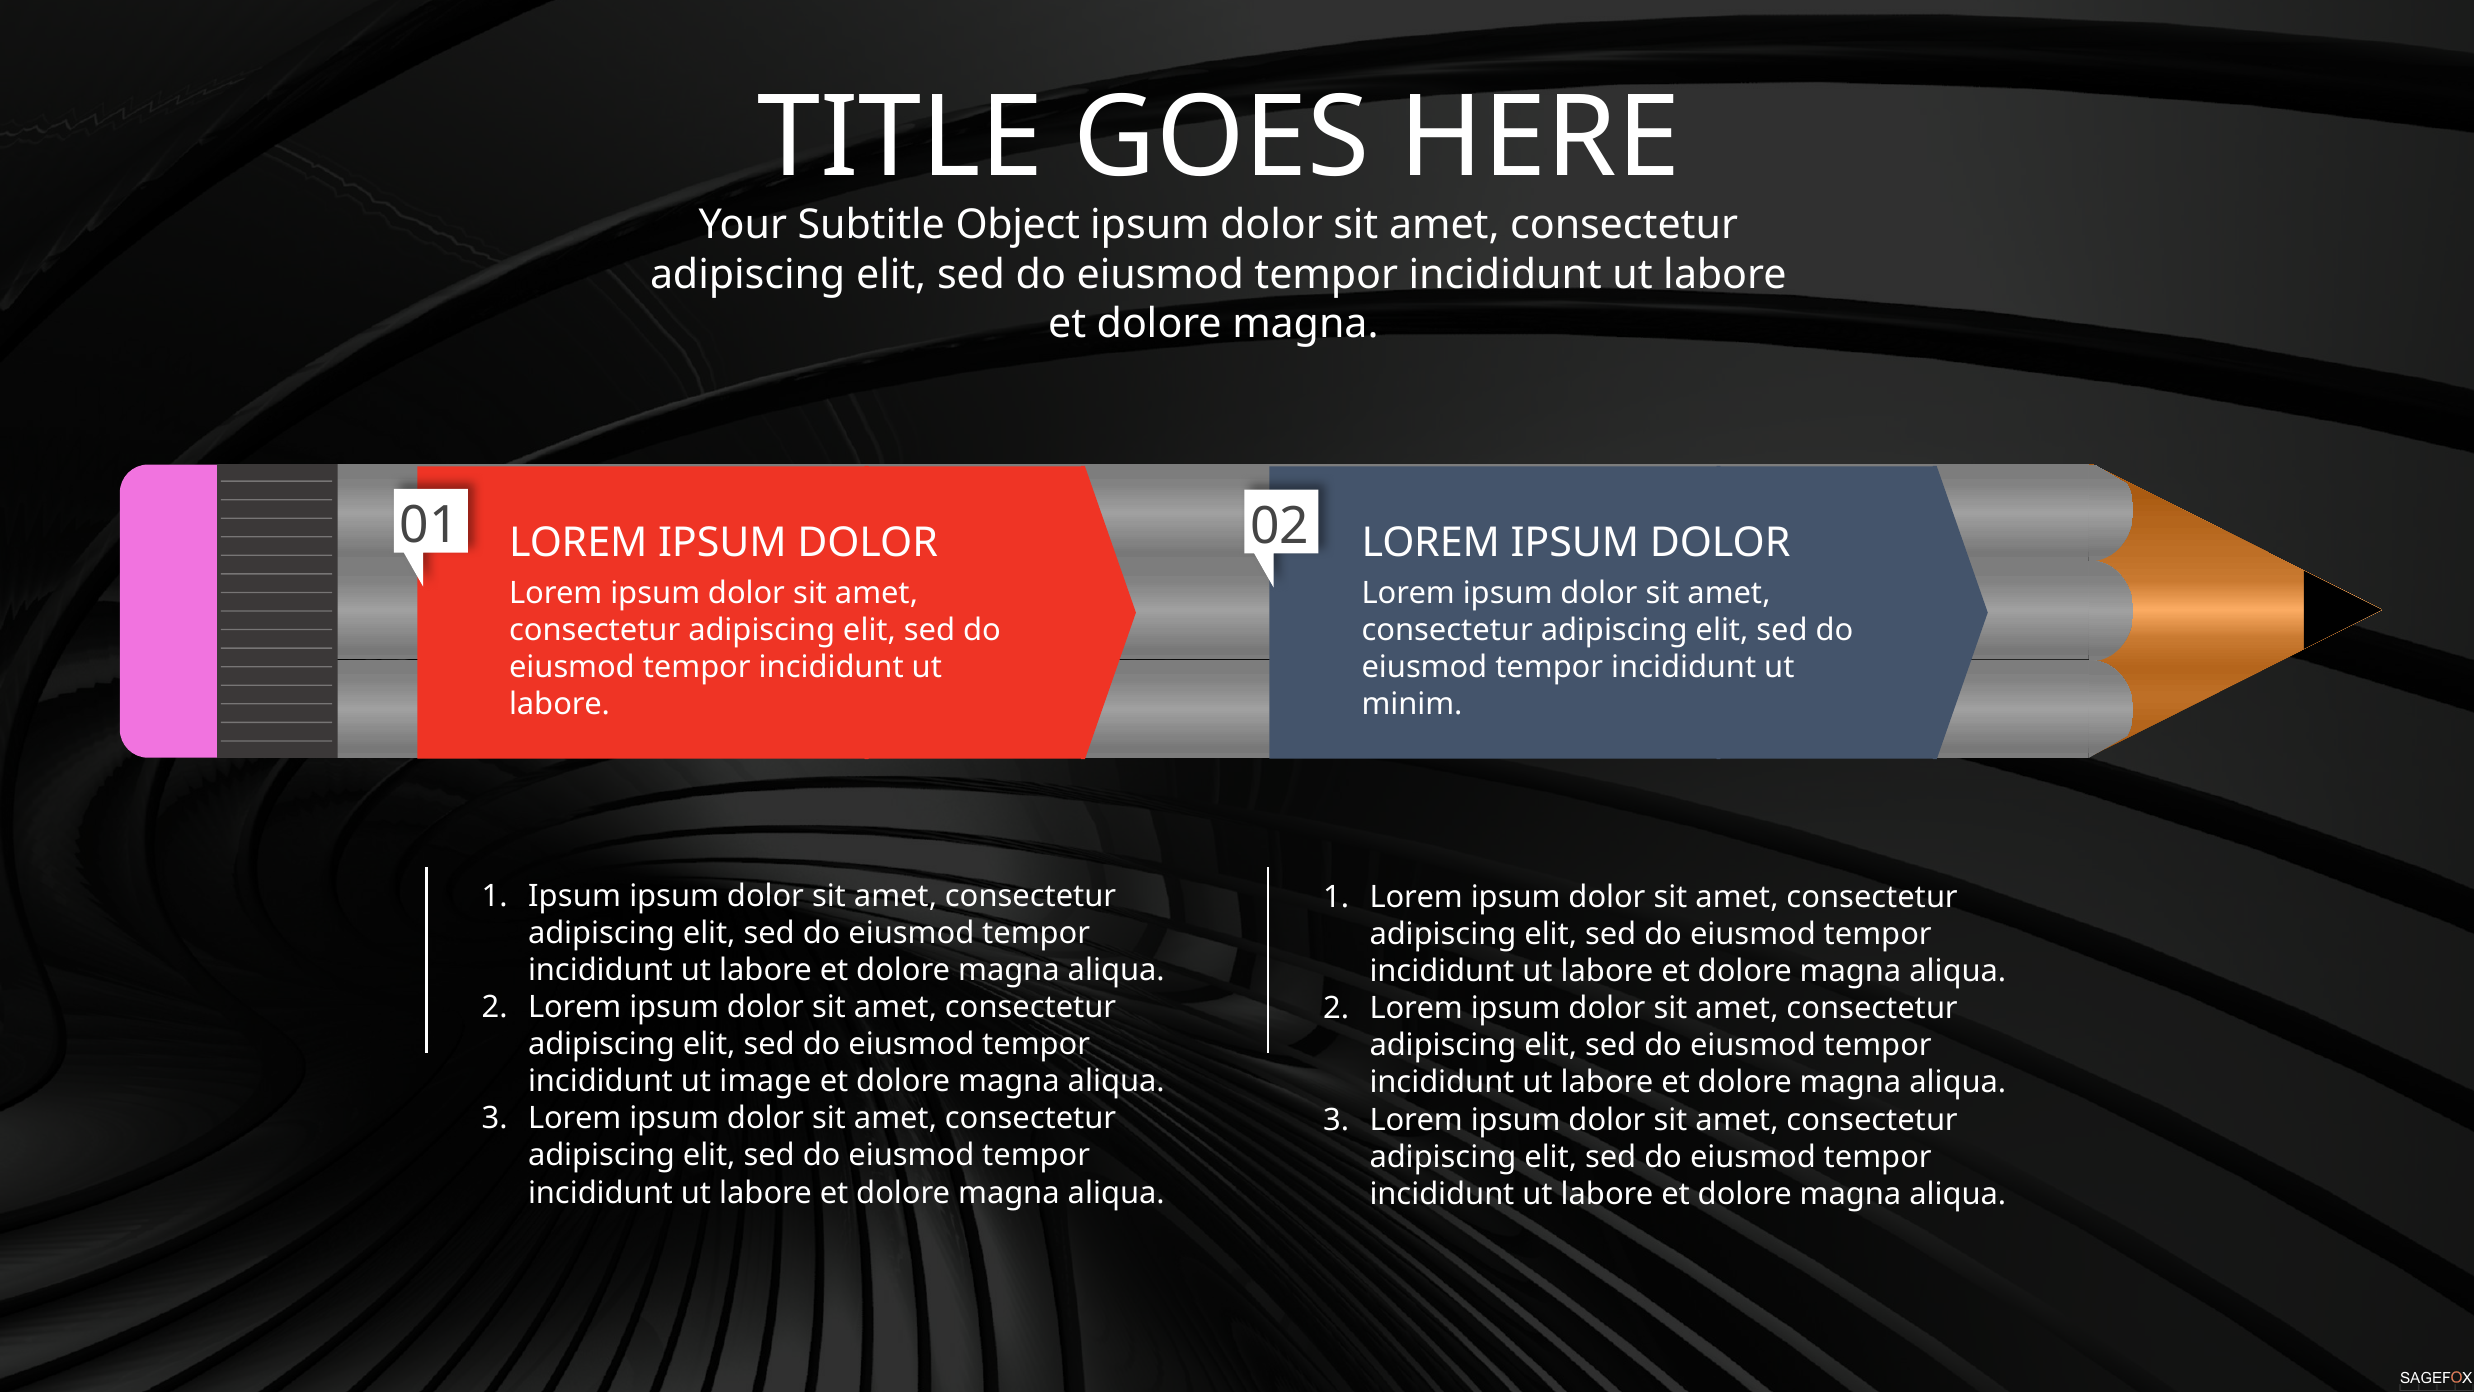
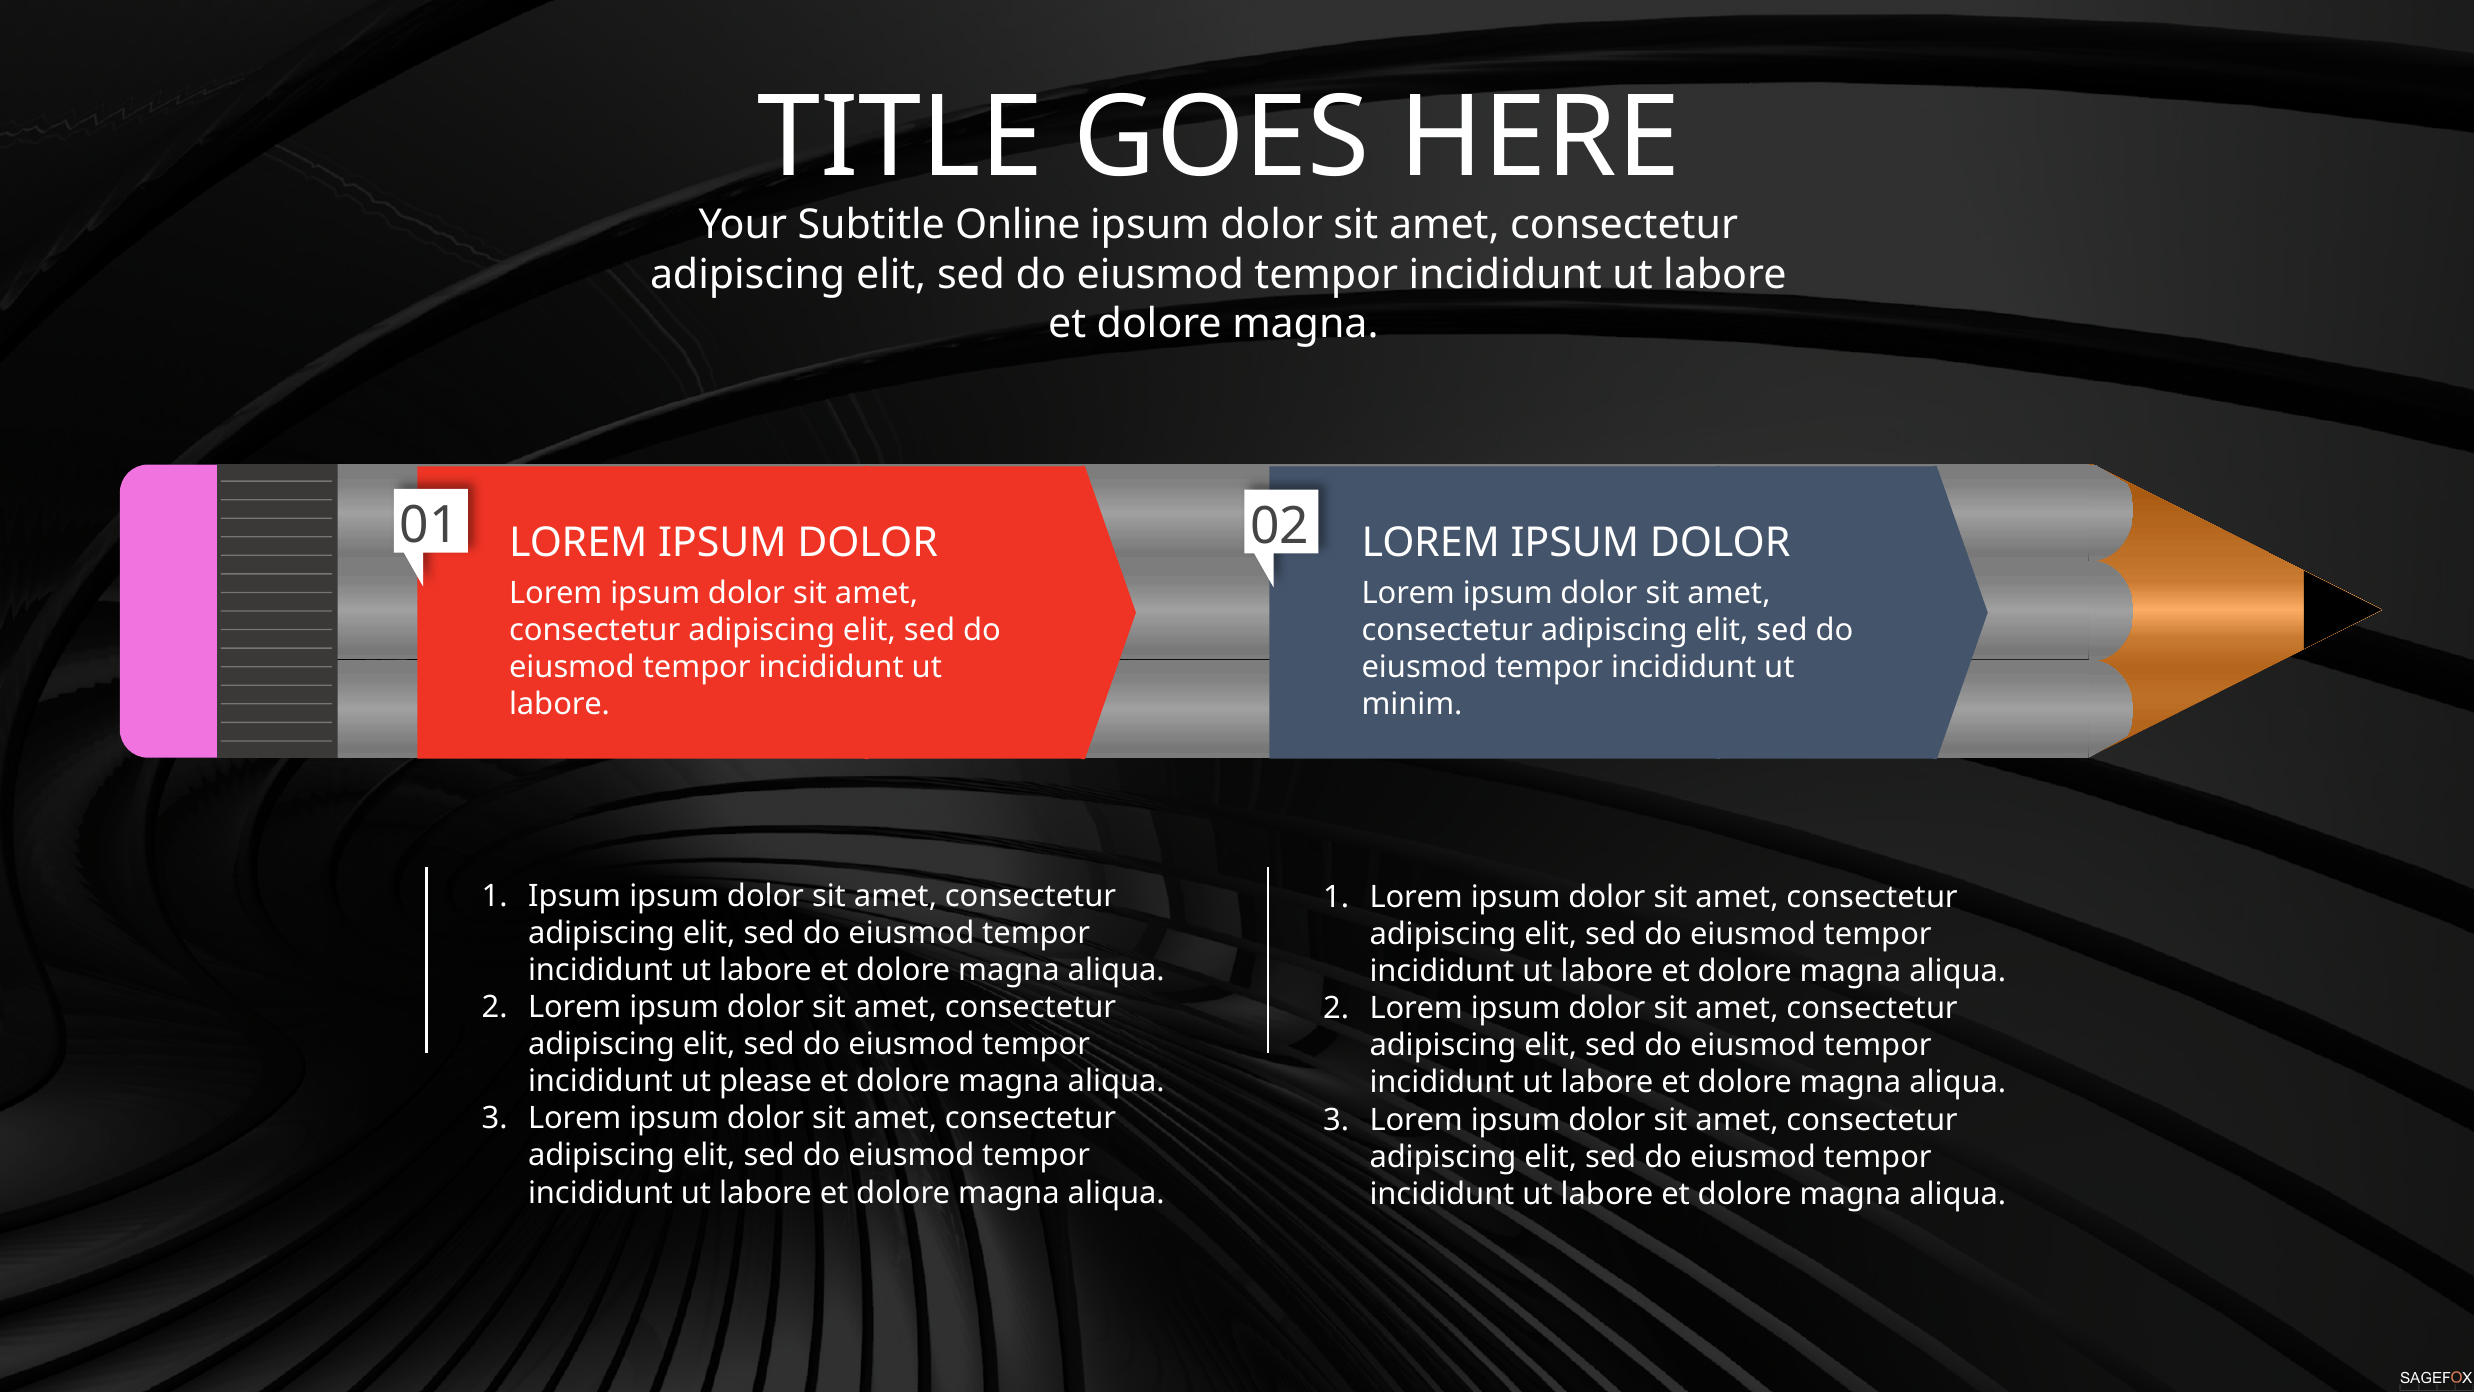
Object: Object -> Online
image: image -> please
